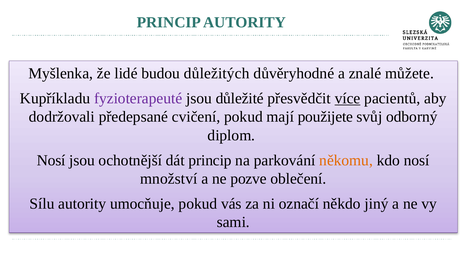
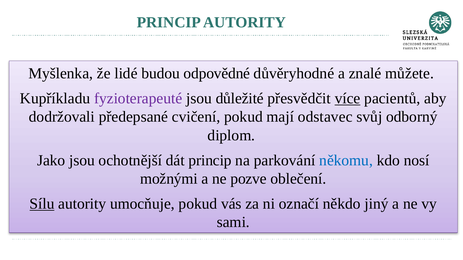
důležitých: důležitých -> odpovědné
použijete: použijete -> odstavec
Nosí at (51, 161): Nosí -> Jako
někomu colour: orange -> blue
množství: množství -> možnými
Sílu underline: none -> present
